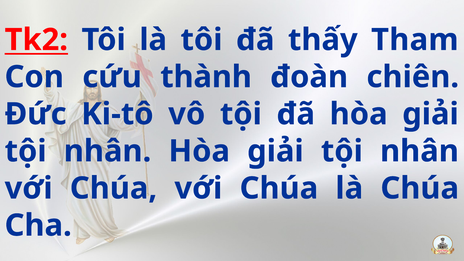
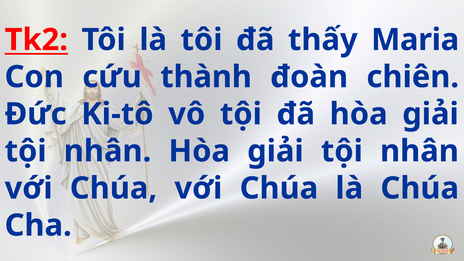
Tham: Tham -> Maria
